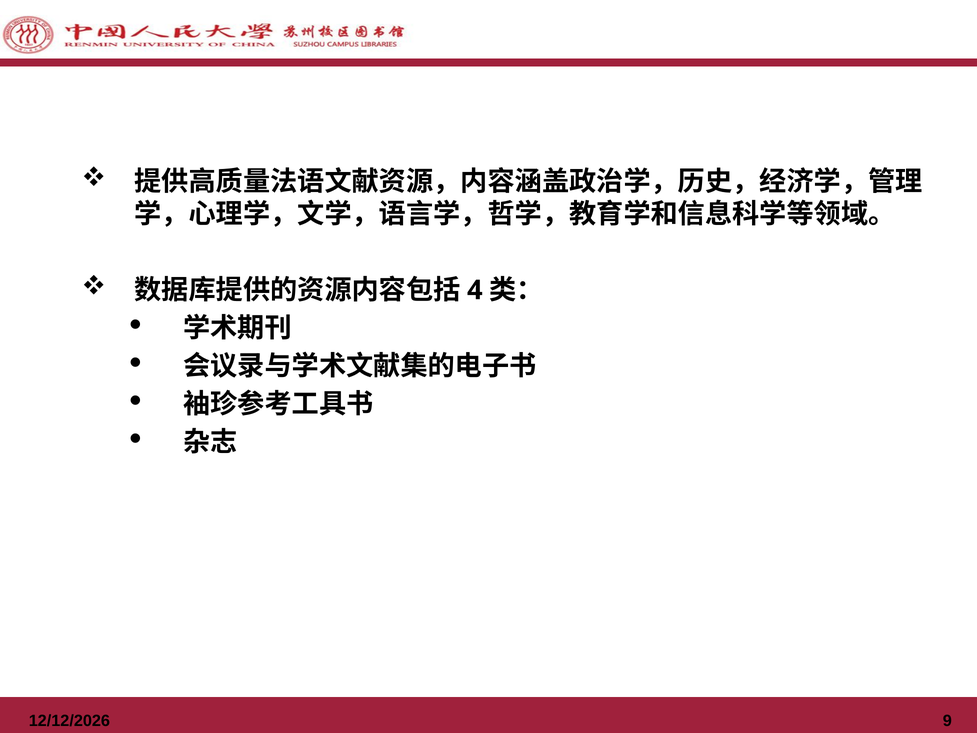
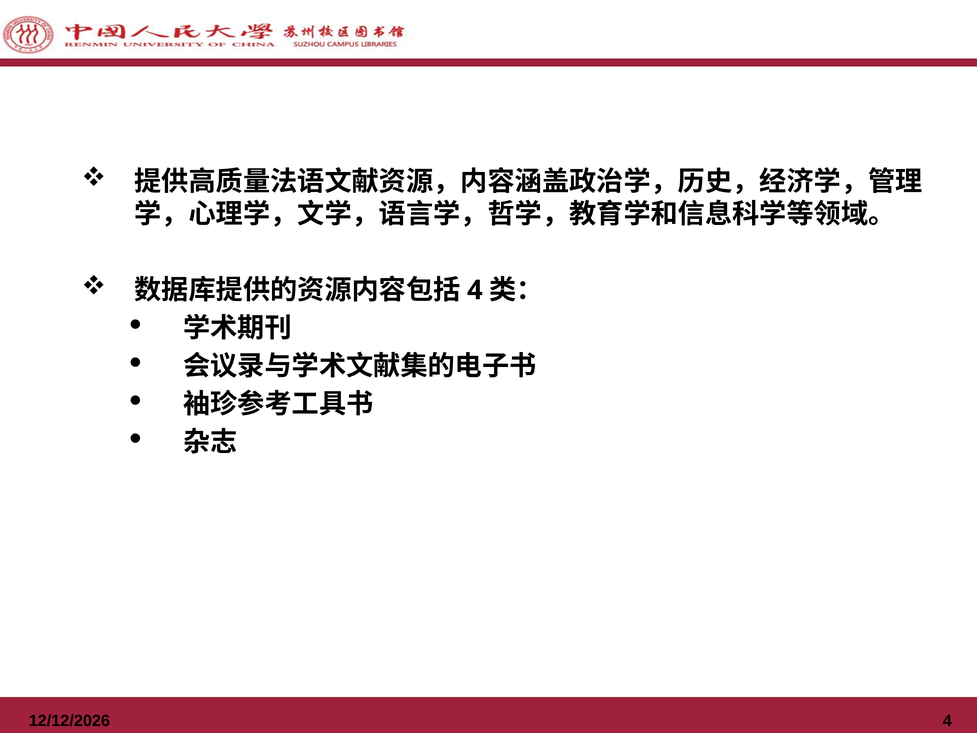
9 at (947, 721): 9 -> 4
